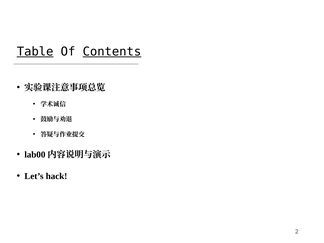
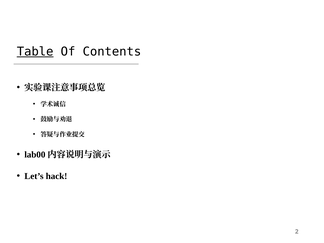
Contents underline: present -> none
